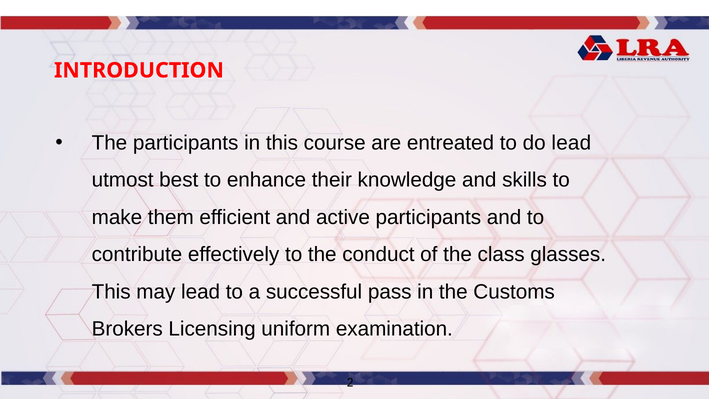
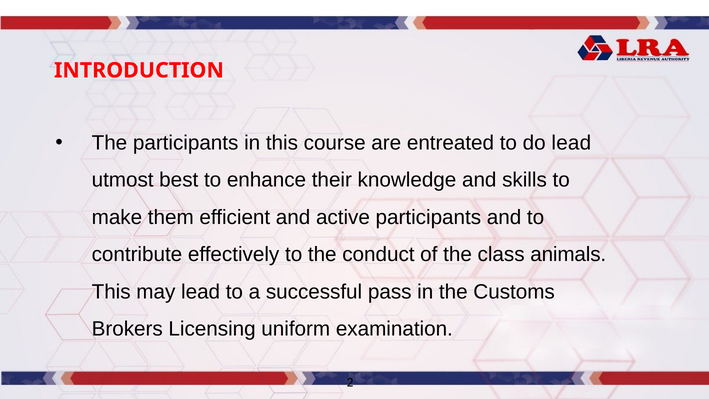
glasses: glasses -> animals
